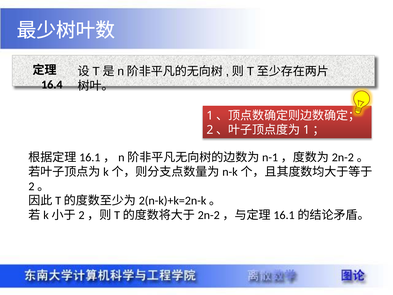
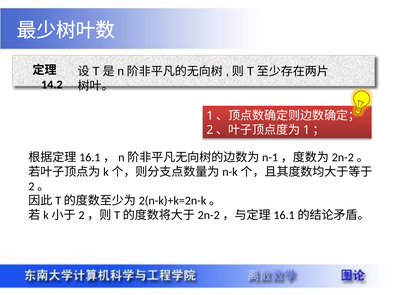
16.4: 16.4 -> 14.2
